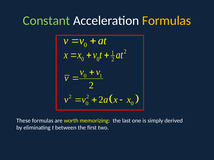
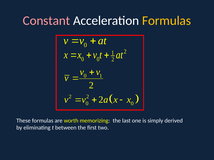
Constant colour: light green -> pink
